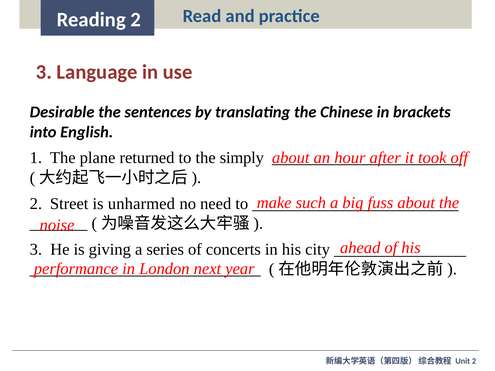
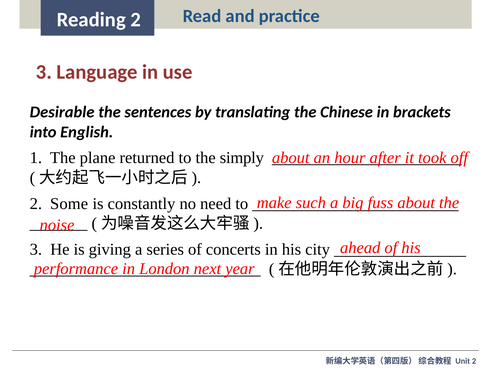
Street: Street -> Some
unharmed: unharmed -> constantly
